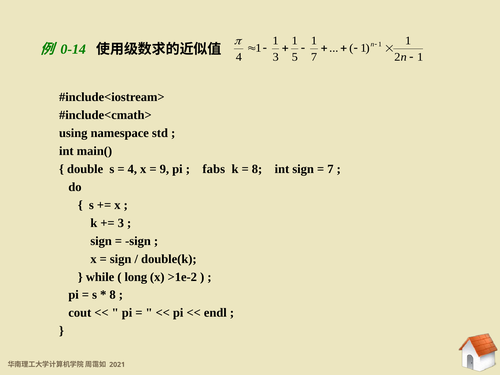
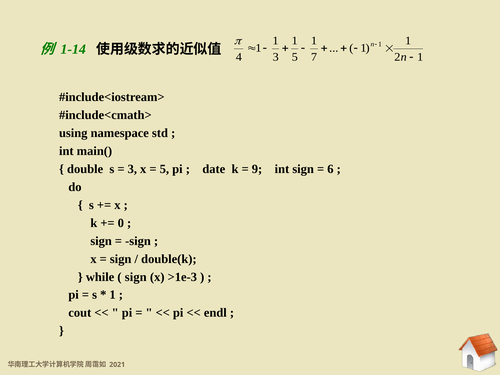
0-14: 0-14 -> 1-14
4 at (132, 169): 4 -> 3
9 at (164, 169): 9 -> 5
fabs: fabs -> date
8 at (257, 169): 8 -> 9
7 at (330, 169): 7 -> 6
3 at (121, 223): 3 -> 0
long at (136, 277): long -> sign
>1e-2: >1e-2 -> >1e-3
8 at (113, 295): 8 -> 1
